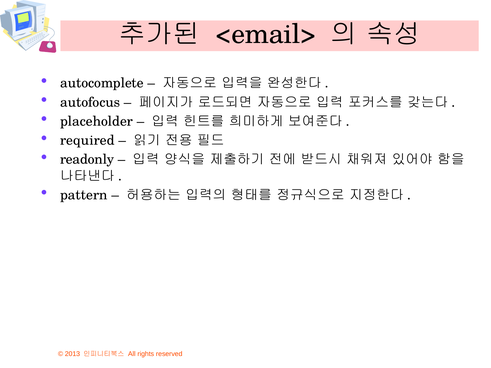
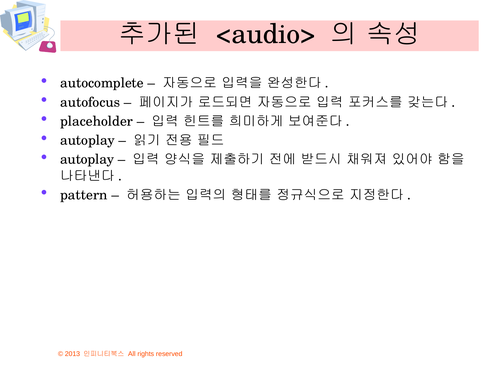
<email>: <email> -> <audio>
required at (87, 140): required -> autoplay
readonly at (87, 160): readonly -> autoplay
